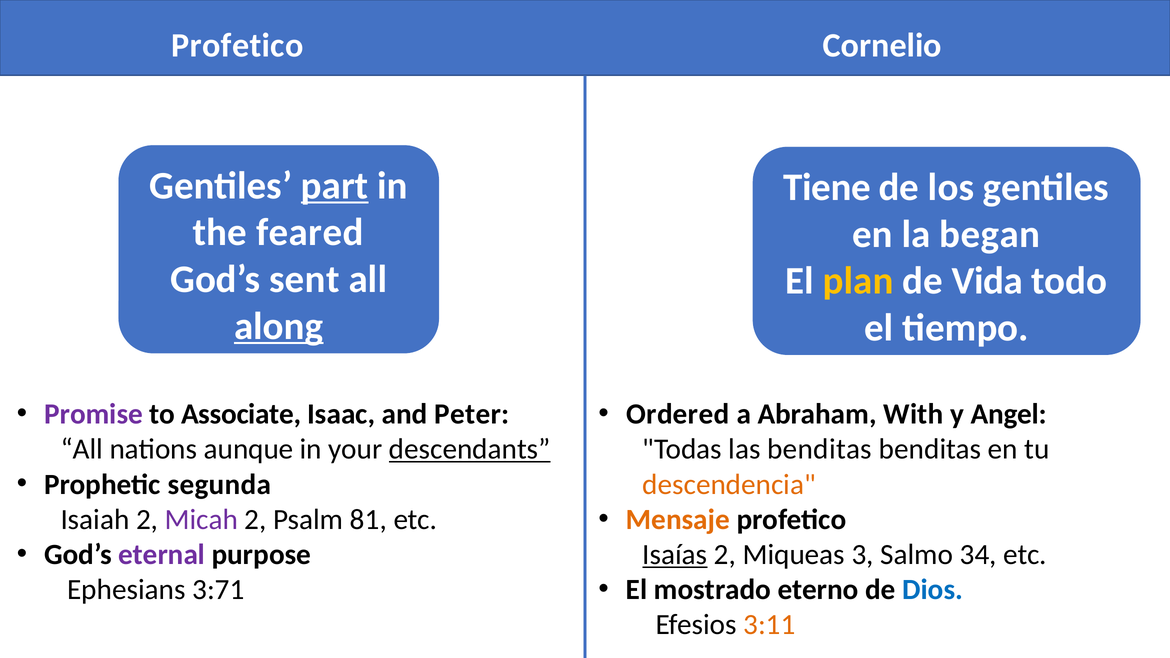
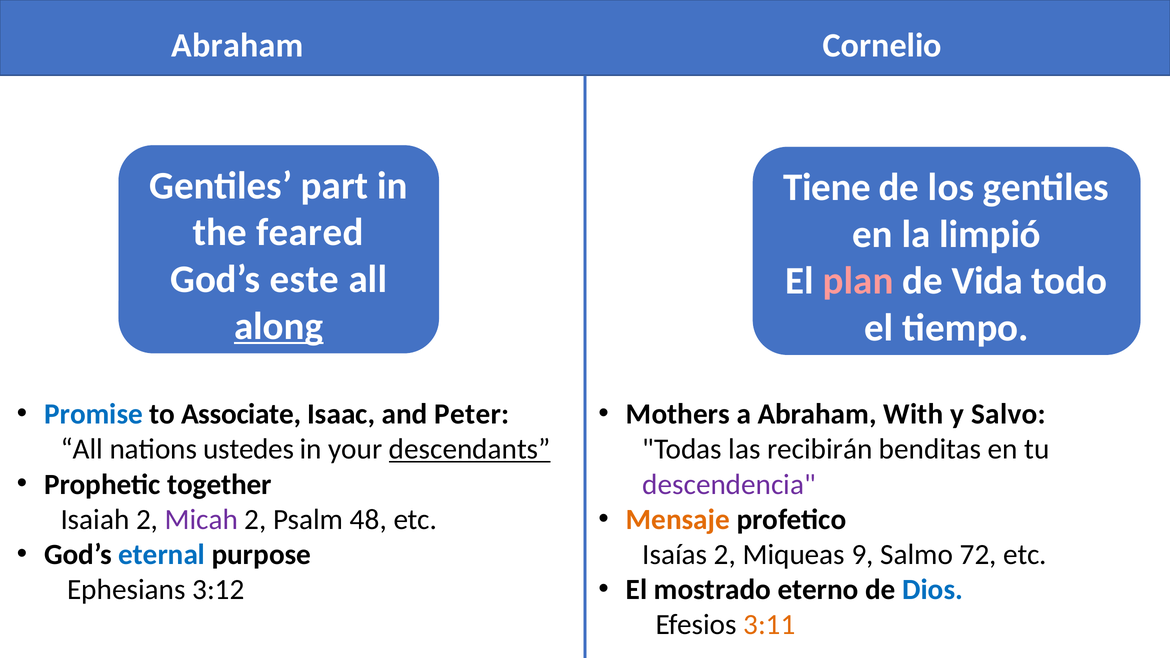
Profetico at (237, 45): Profetico -> Abraham
part underline: present -> none
began: began -> limpió
sent: sent -> este
plan colour: yellow -> pink
Promise colour: purple -> blue
Ordered: Ordered -> Mothers
Angel: Angel -> Salvo
aunque: aunque -> ustedes
las benditas: benditas -> recibirán
segunda: segunda -> together
descendencia colour: orange -> purple
81: 81 -> 48
eternal colour: purple -> blue
Isaías underline: present -> none
3: 3 -> 9
34: 34 -> 72
3:71: 3:71 -> 3:12
